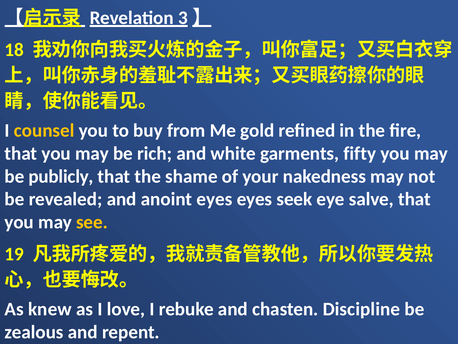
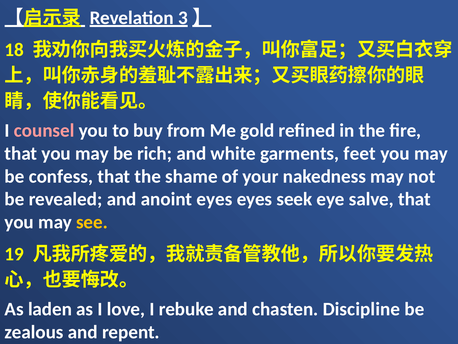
counsel colour: yellow -> pink
fifty: fifty -> feet
publicly: publicly -> confess
knew: knew -> laden
